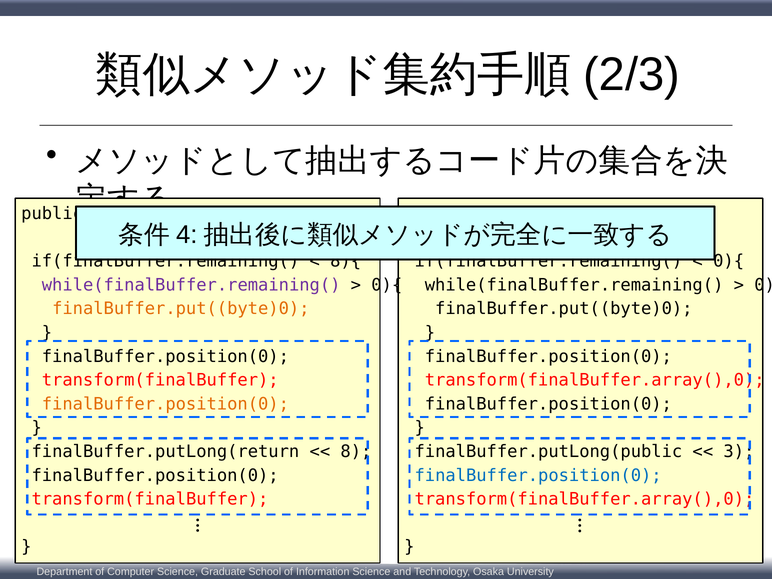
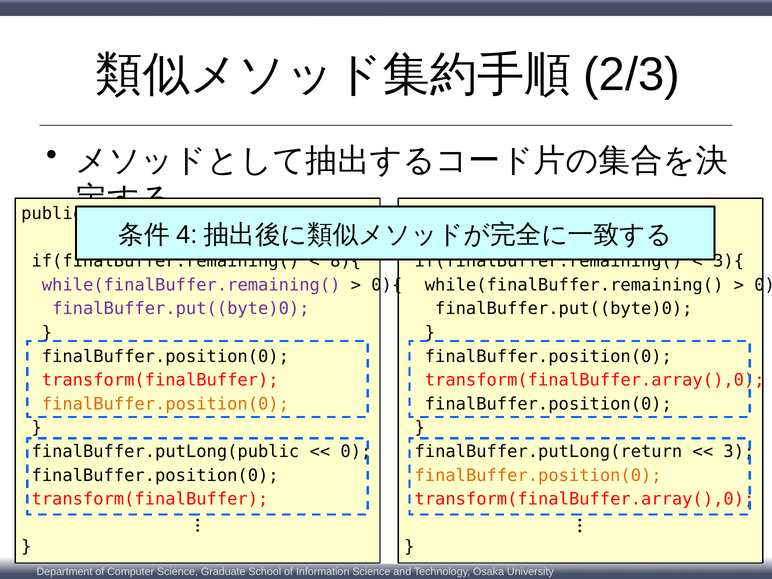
0){ at (729, 261): 0){ -> 3){
finalBuffer.put((byte)0 at (181, 309) colour: orange -> purple
finalBuffer.putLong(return: finalBuffer.putLong(return -> finalBuffer.putLong(public
8: 8 -> 0
finalBuffer.putLong(public: finalBuffer.putLong(public -> finalBuffer.putLong(return
finalBuffer.position(0 at (538, 475) colour: blue -> orange
